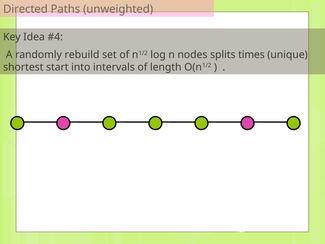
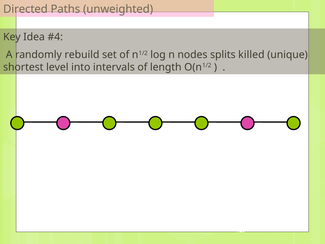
times: times -> killed
start: start -> level
